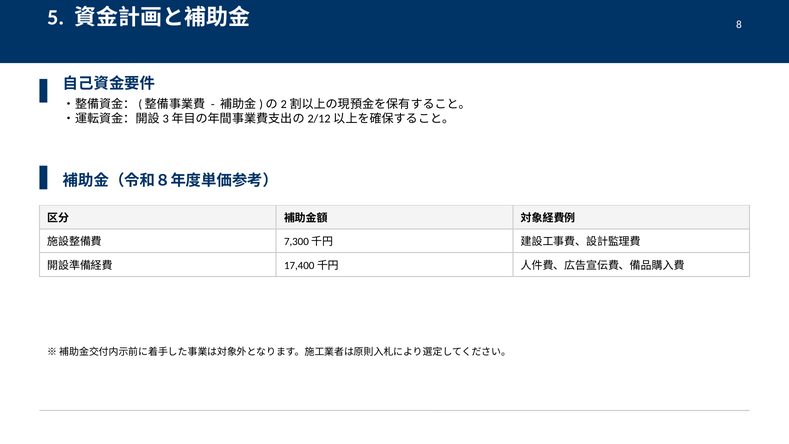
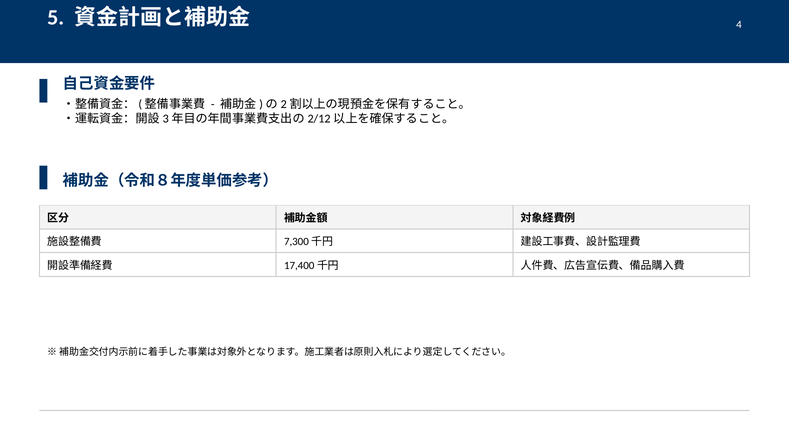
8: 8 -> 4
